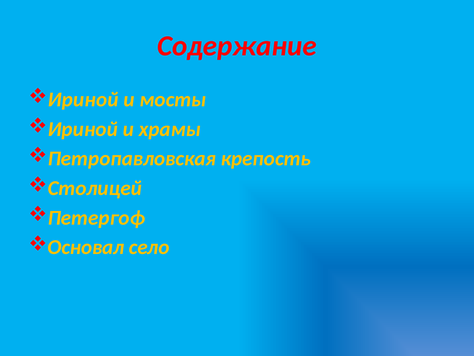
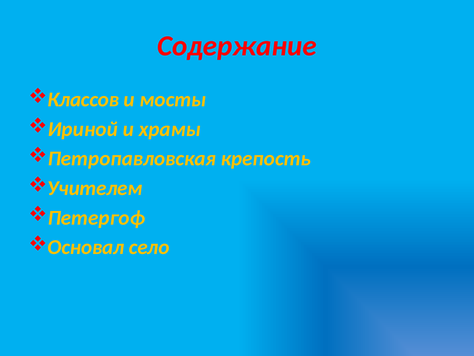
Ириной at (83, 99): Ириной -> Классов
Столицей: Столицей -> Учителем
